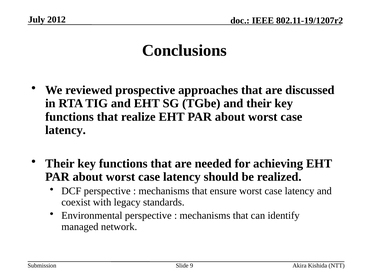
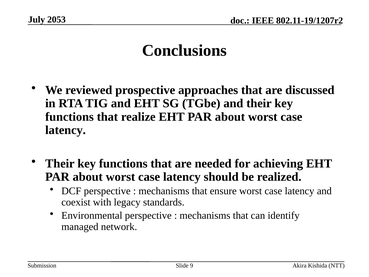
2012: 2012 -> 2053
